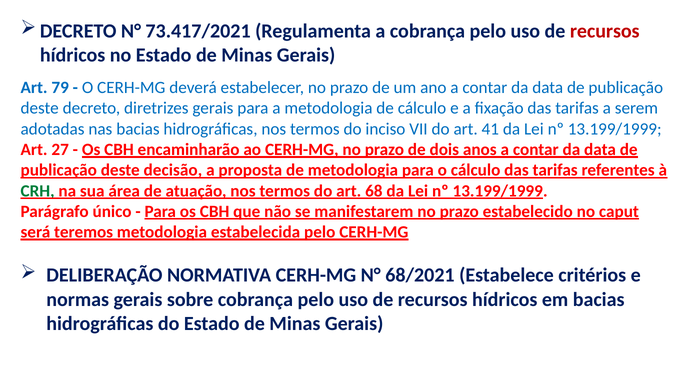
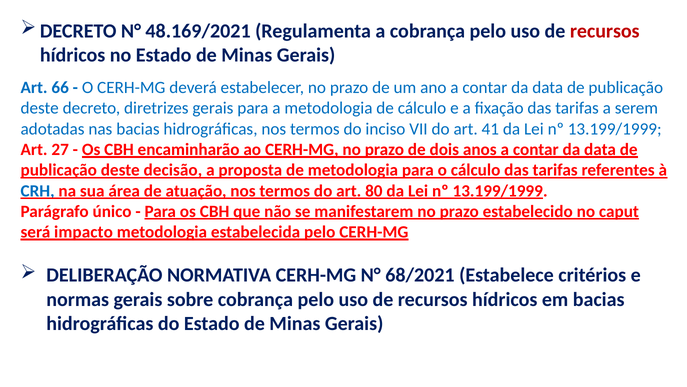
73.417/2021: 73.417/2021 -> 48.169/2021
79: 79 -> 66
CRH colour: green -> blue
68: 68 -> 80
teremos: teremos -> impacto
